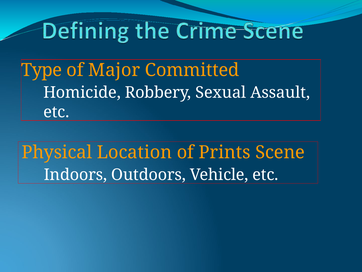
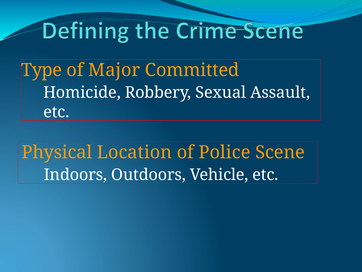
Prints: Prints -> Police
